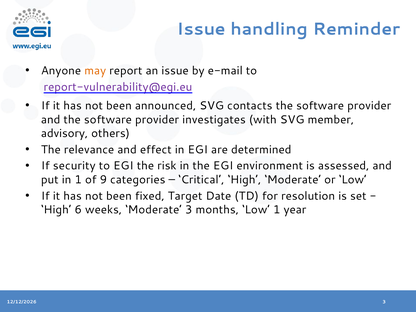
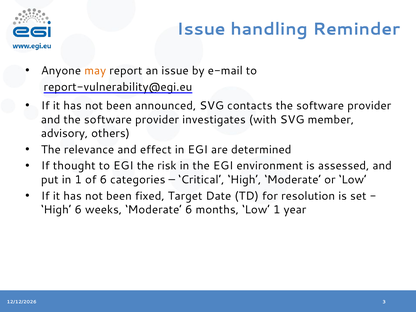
report-vulnerability@egi.eu colour: purple -> black
security: security -> thought
of 9: 9 -> 6
Moderate 3: 3 -> 6
